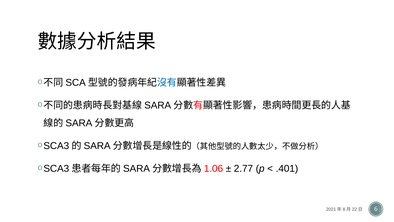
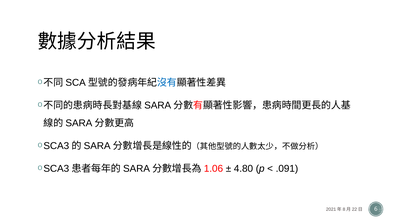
2.77: 2.77 -> 4.80
.401: .401 -> .091
